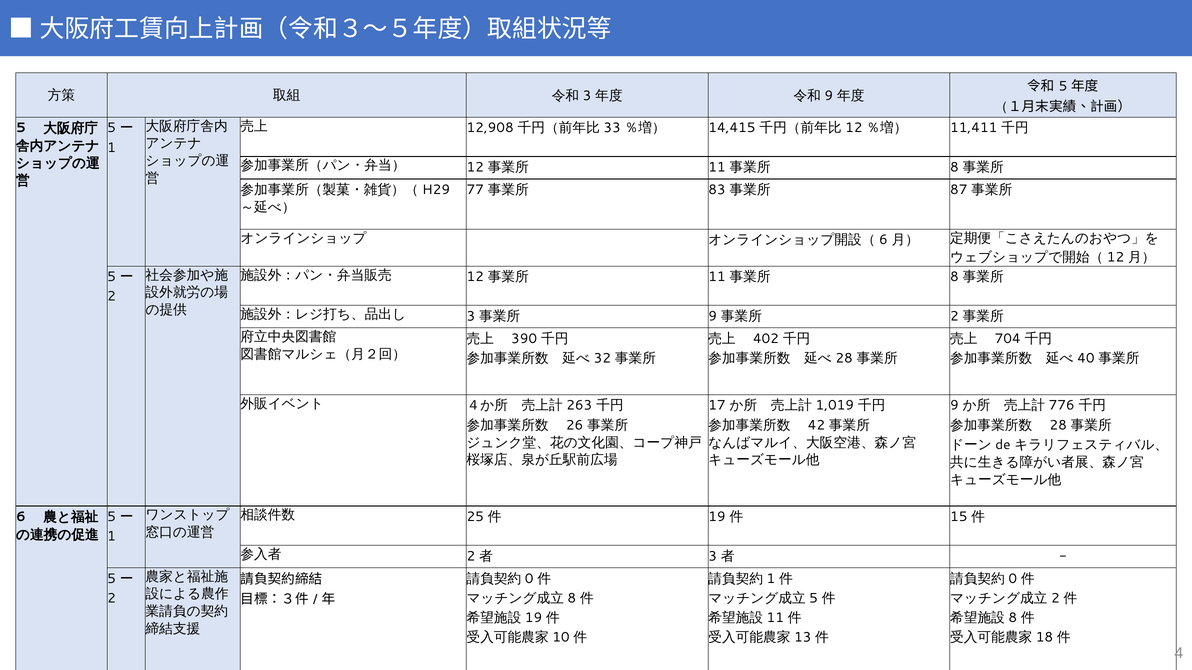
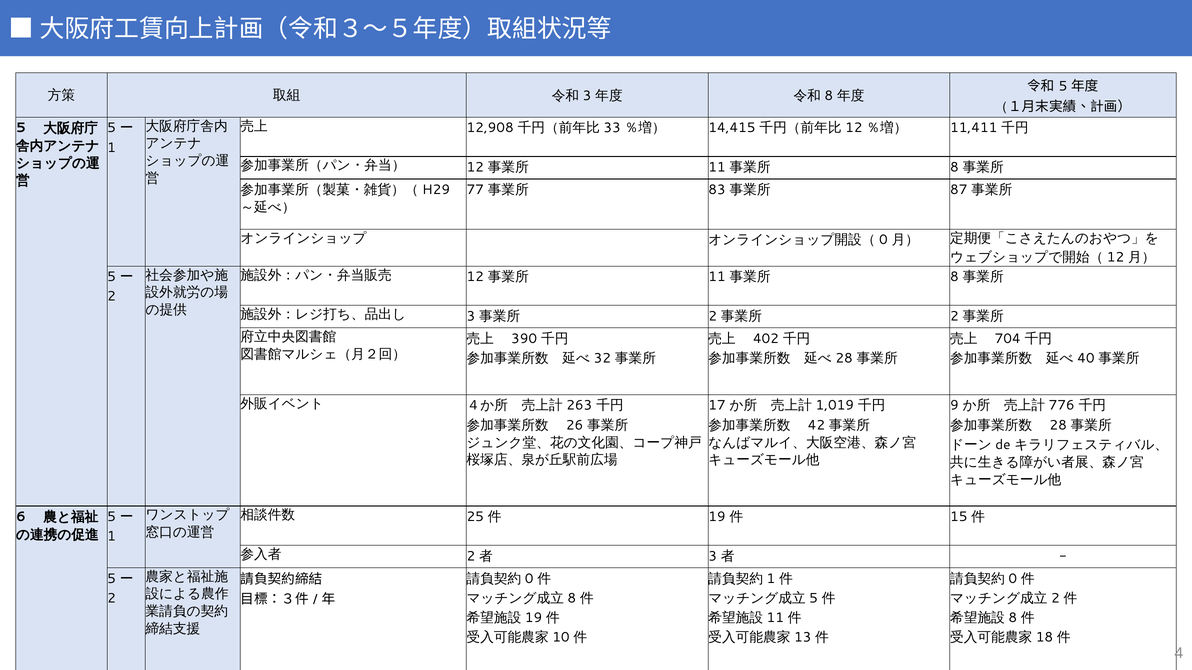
9 at (829, 96): 9 -> 8
6 at (883, 240): 6 -> 0
9 at (713, 316): 9 -> 2
